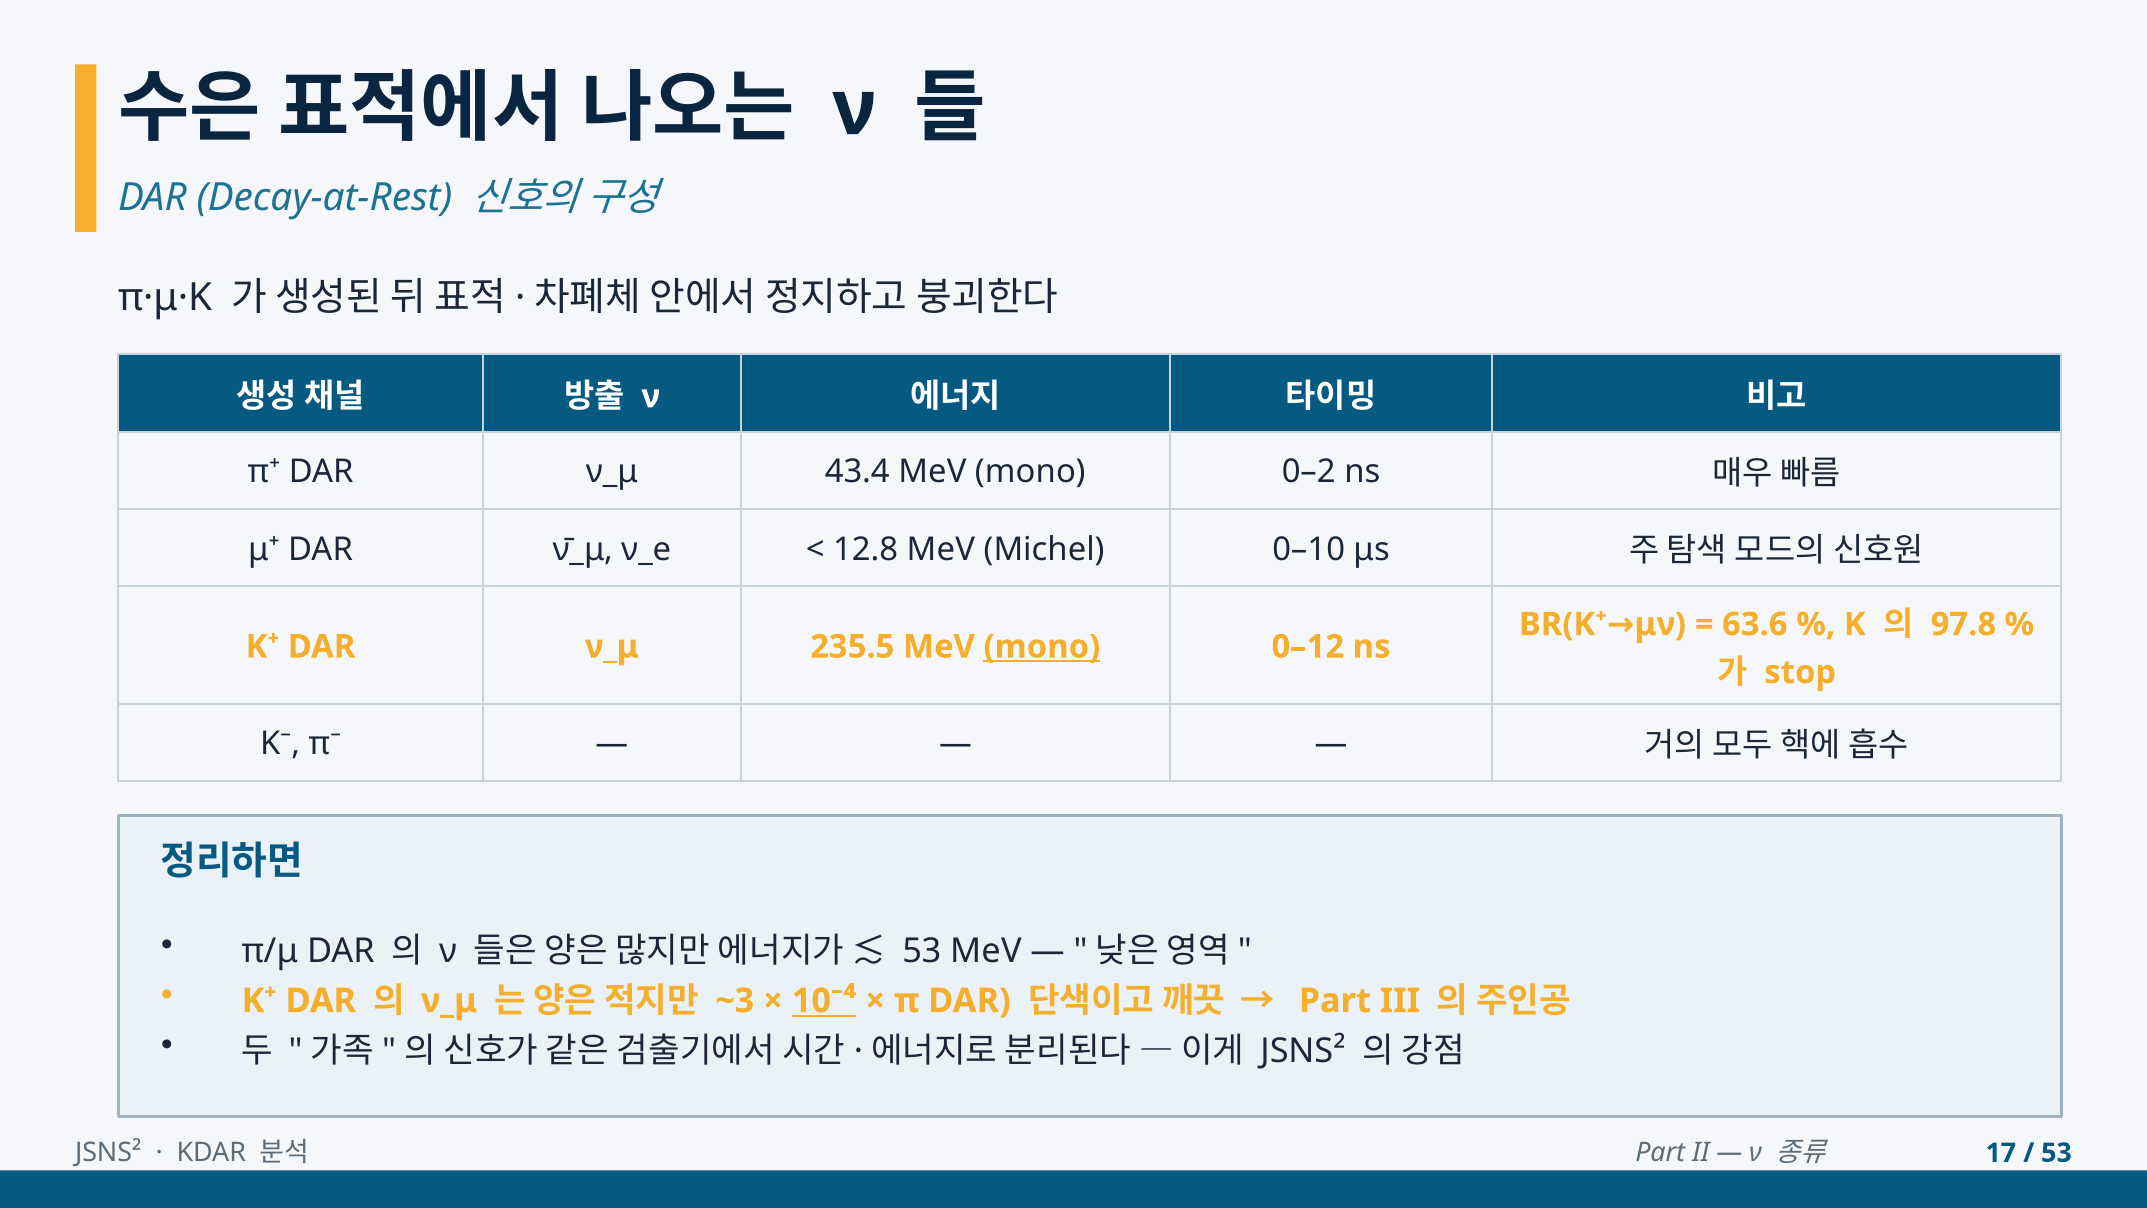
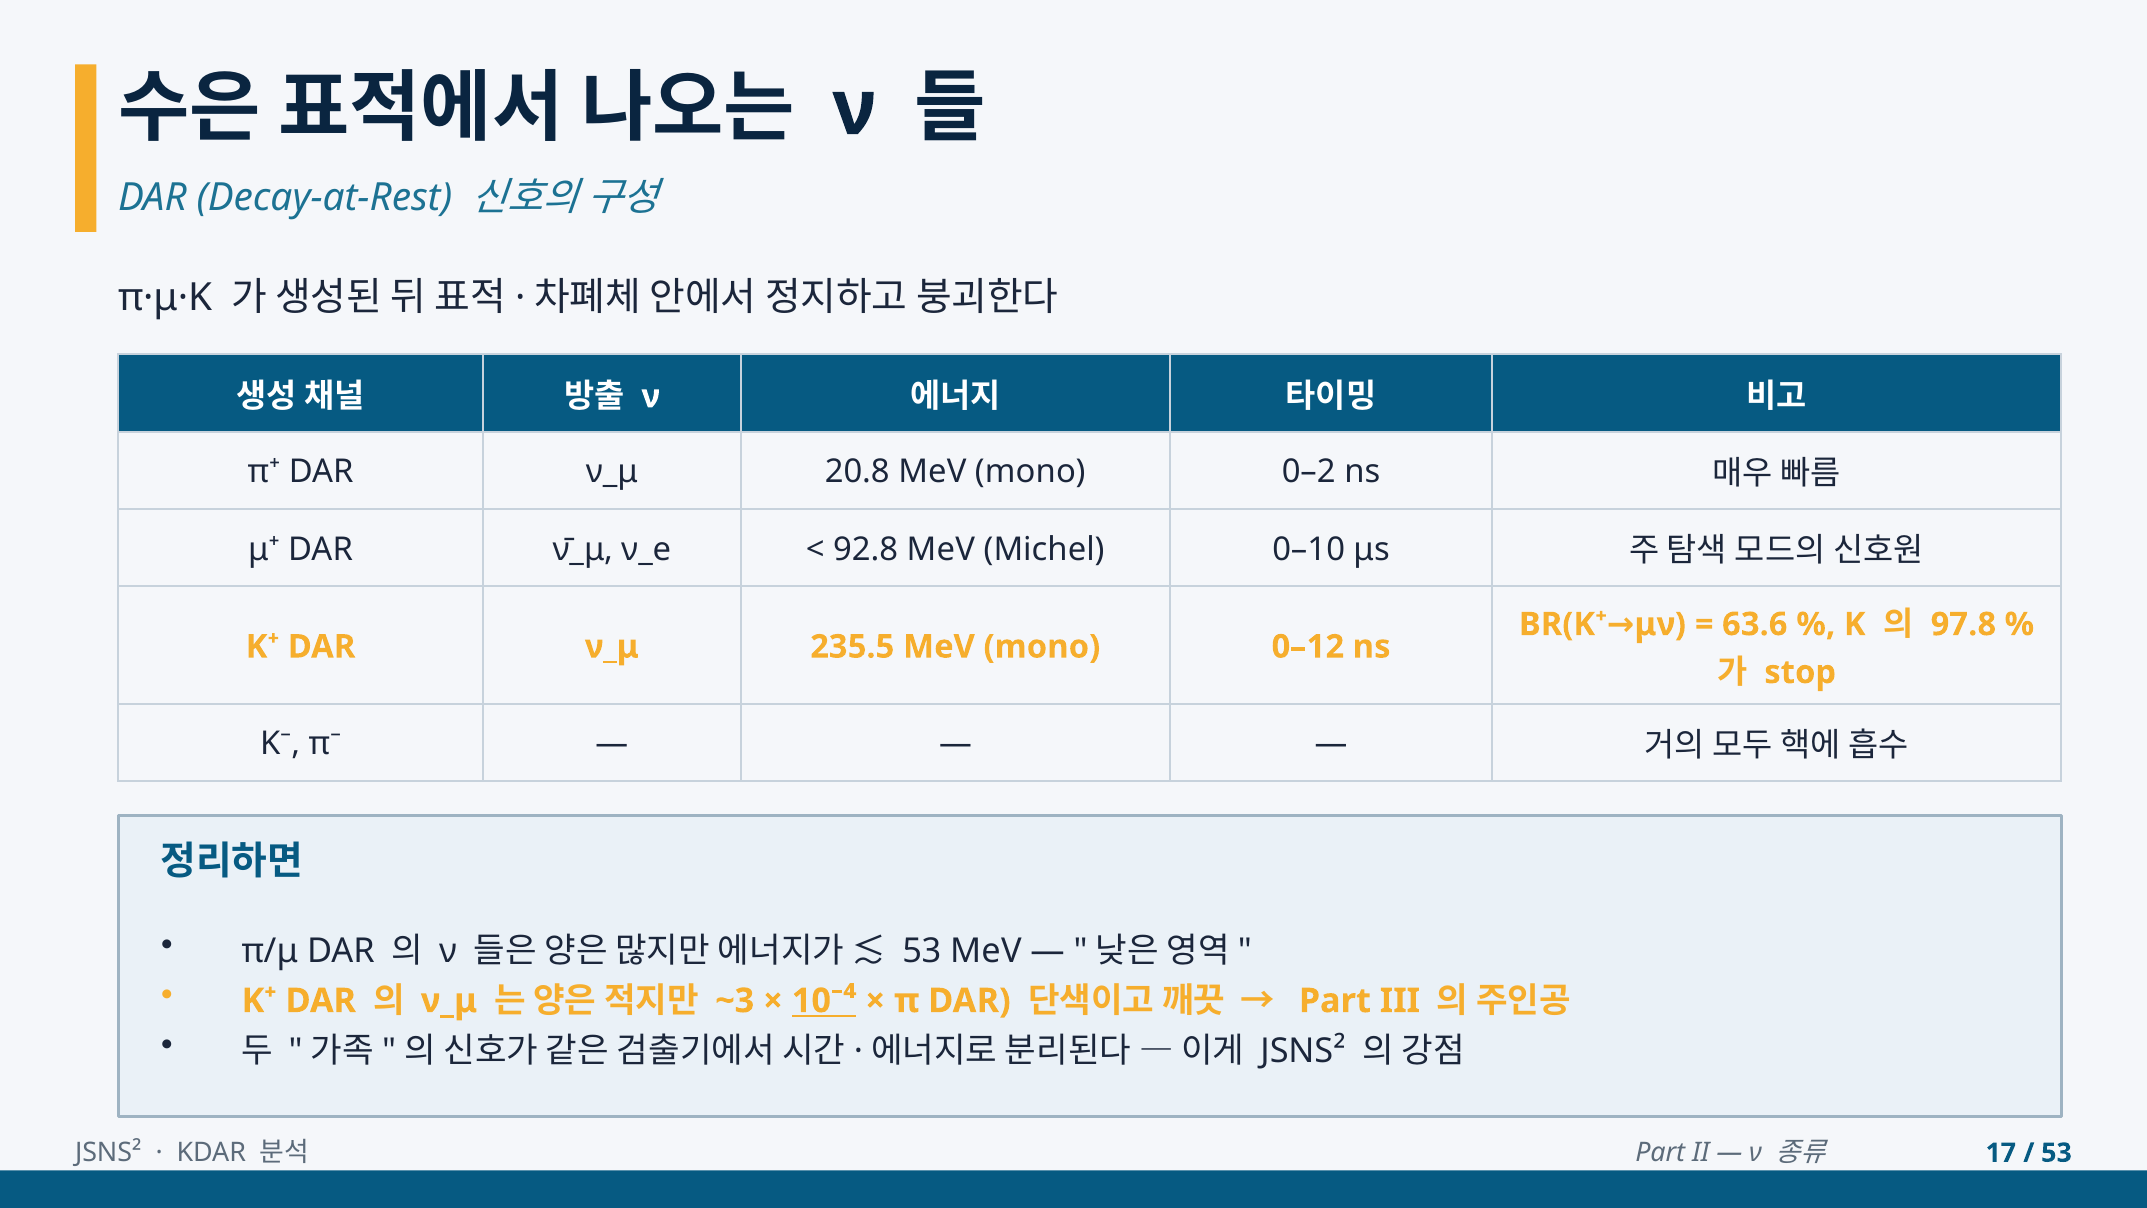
43.4: 43.4 -> 20.8
12.8: 12.8 -> 92.8
mono at (1042, 647) underline: present -> none
